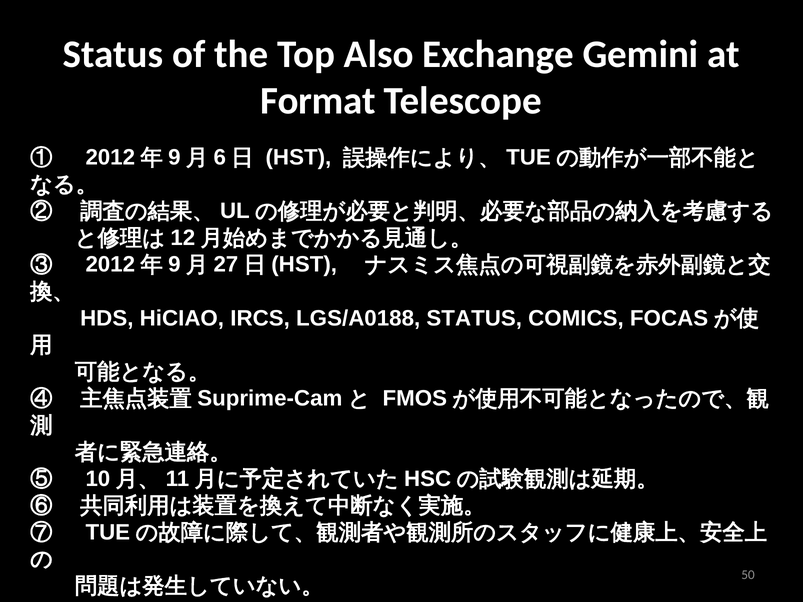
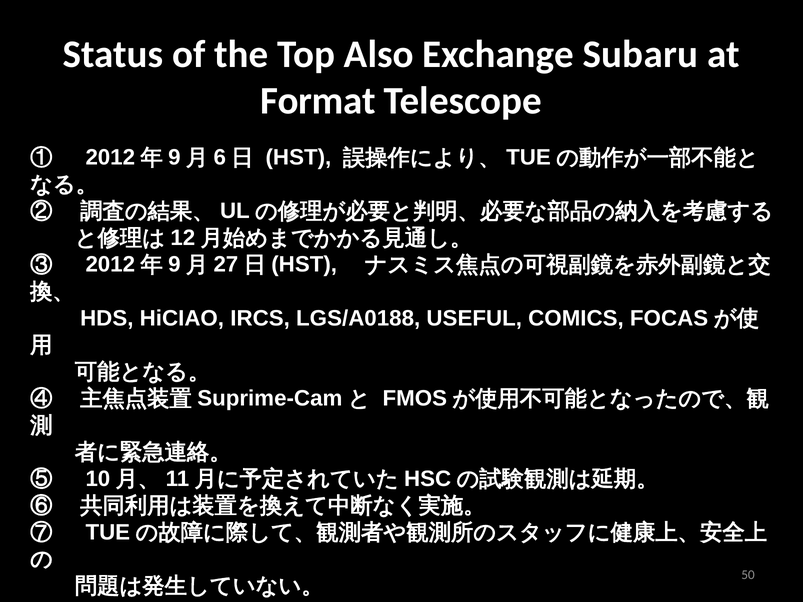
Gemini: Gemini -> Subaru
LGS/A0188 STATUS: STATUS -> USEFUL
